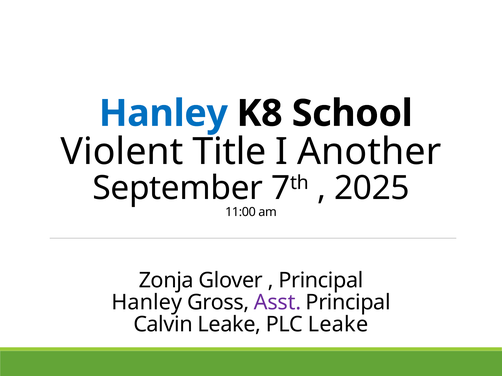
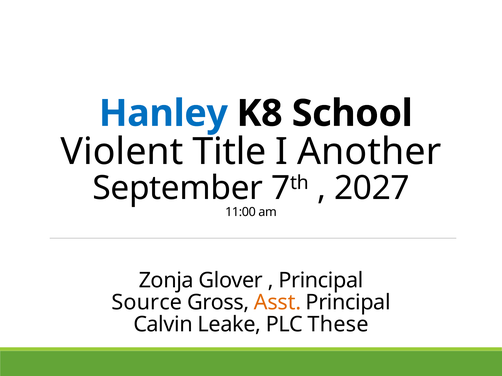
2025: 2025 -> 2027
Hanley at (147, 303): Hanley -> Source
Asst colour: purple -> orange
PLC Leake: Leake -> These
